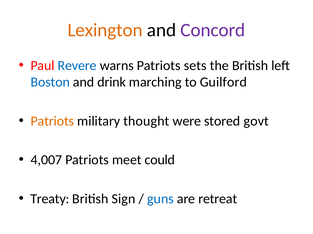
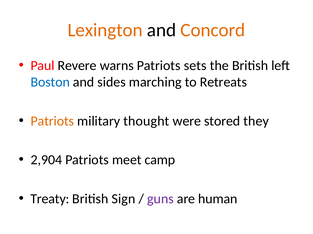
Concord colour: purple -> orange
Revere colour: blue -> black
drink: drink -> sides
Guilford: Guilford -> Retreats
govt: govt -> they
4,007: 4,007 -> 2,904
could: could -> camp
guns colour: blue -> purple
retreat: retreat -> human
